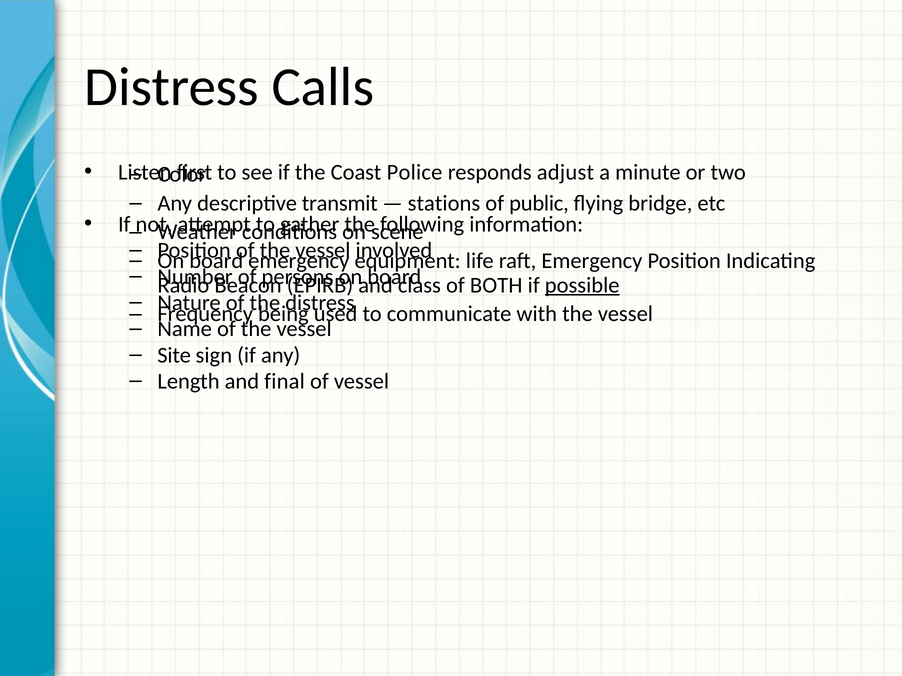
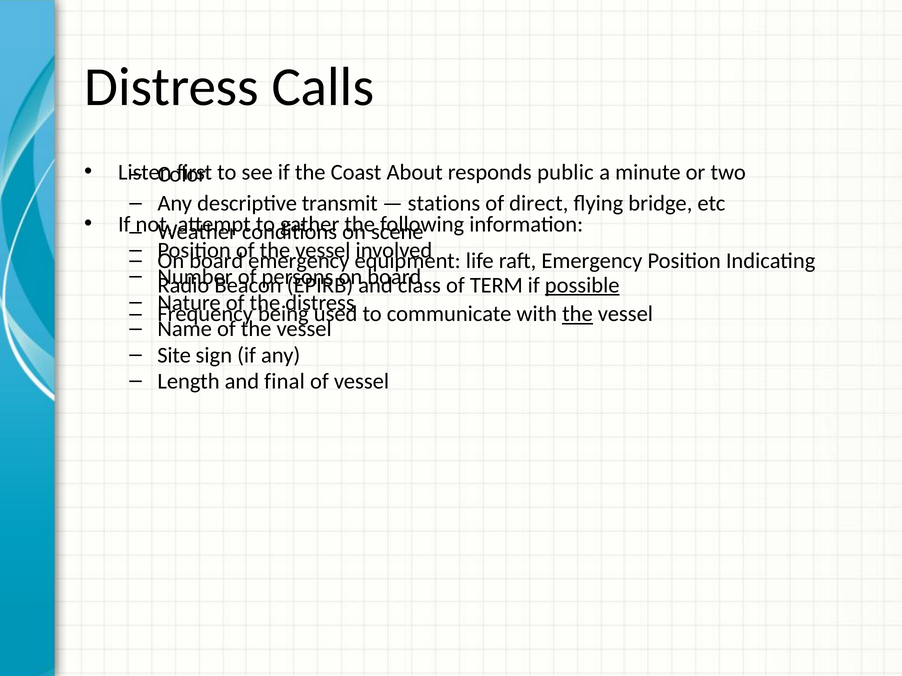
Police: Police -> About
adjust: adjust -> public
public: public -> direct
BOTH: BOTH -> TERM
the at (577, 314) underline: none -> present
